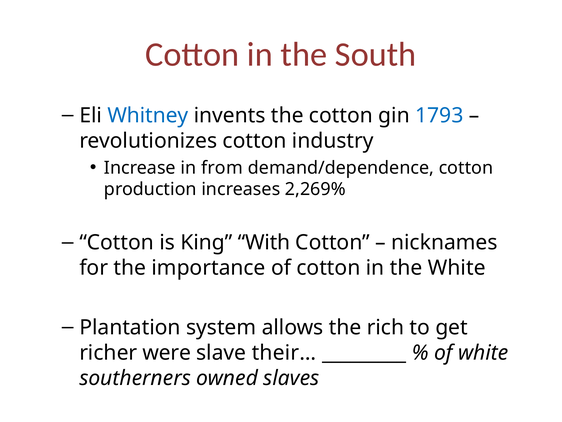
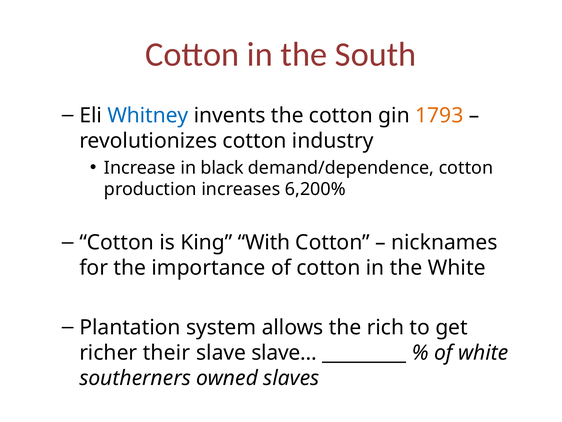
1793 colour: blue -> orange
from: from -> black
2,269%: 2,269% -> 6,200%
were: were -> their
their…: their… -> slave…
